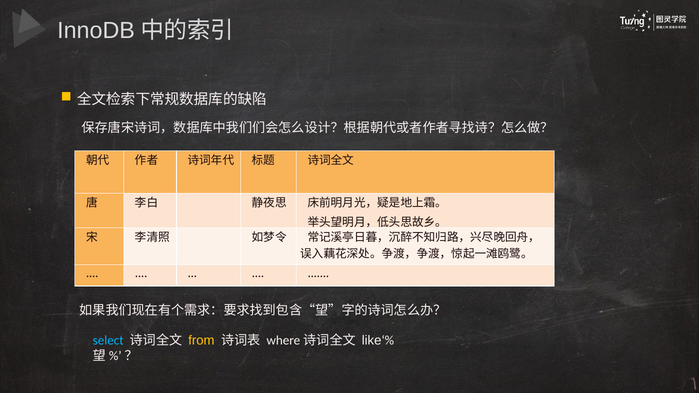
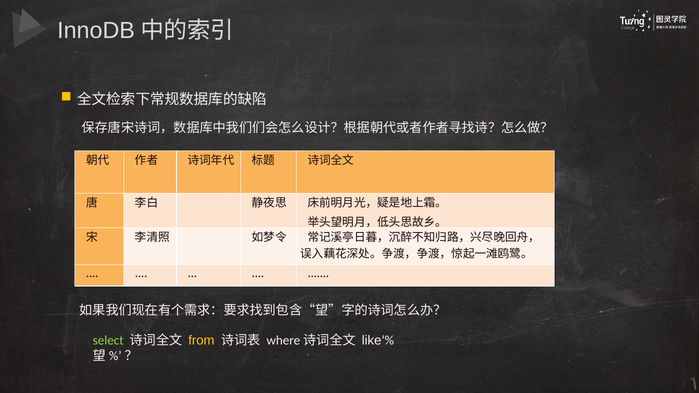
select colour: light blue -> light green
